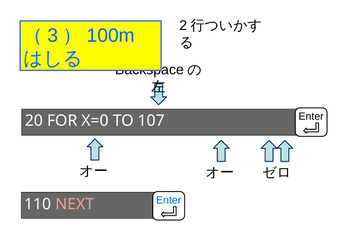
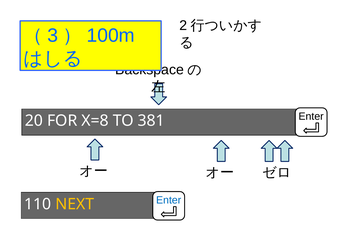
X=0: X=0 -> X=8
107: 107 -> 381
NEXT colour: pink -> yellow
